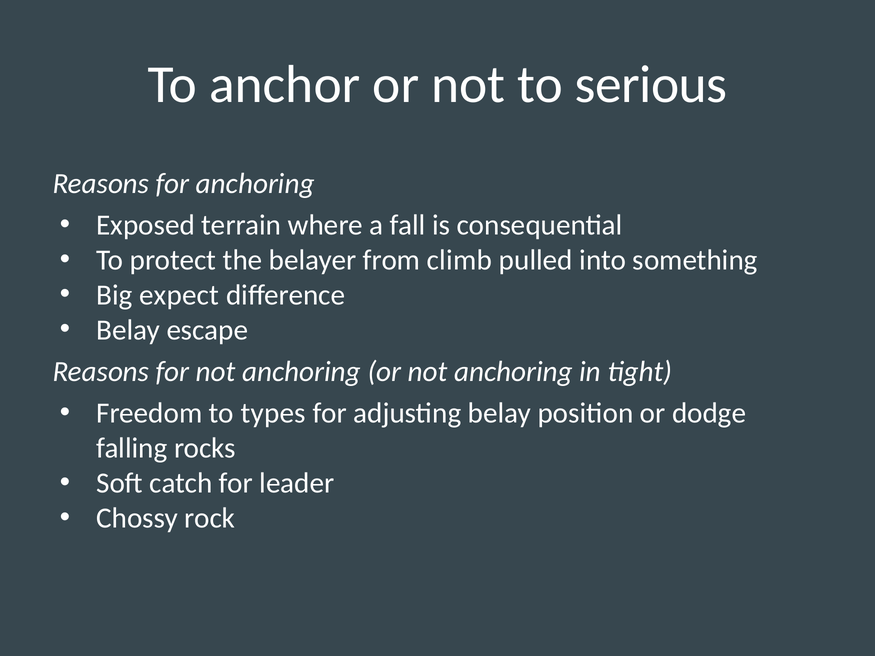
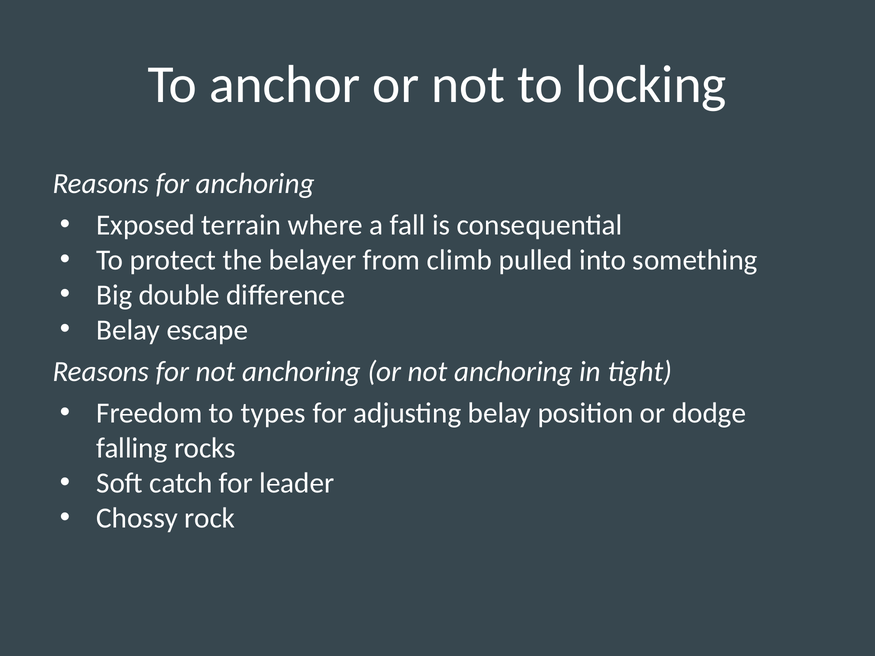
serious: serious -> locking
expect: expect -> double
